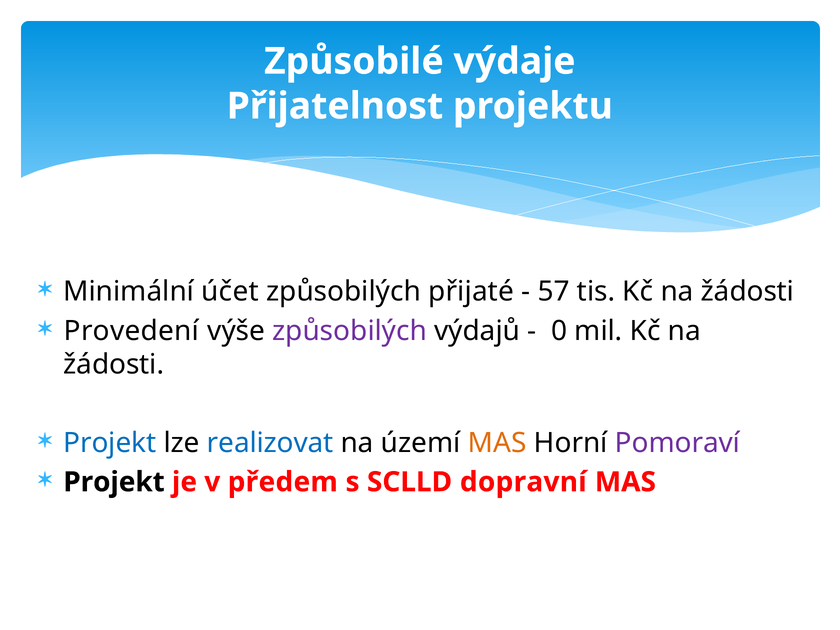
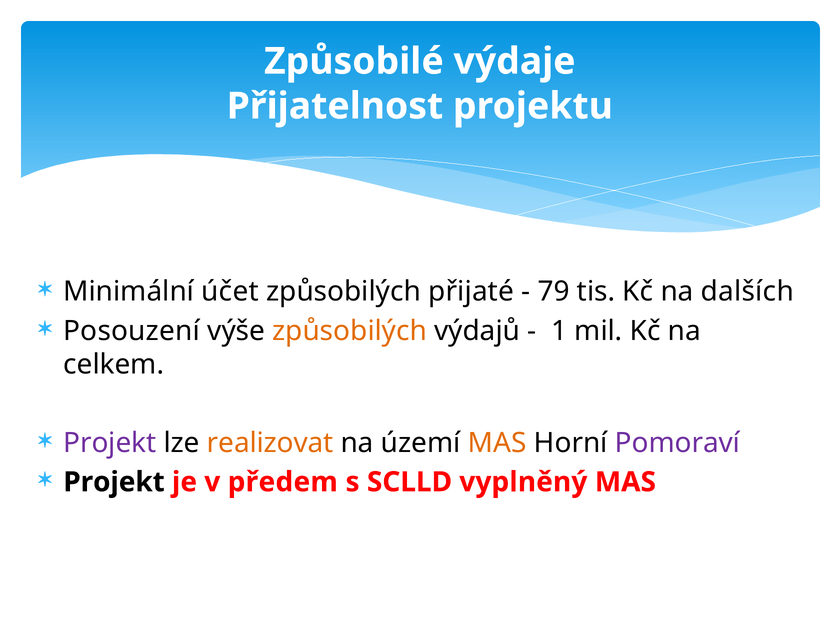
57: 57 -> 79
tis Kč na žádosti: žádosti -> dalších
Provedení: Provedení -> Posouzení
způsobilých at (350, 331) colour: purple -> orange
0: 0 -> 1
žádosti at (114, 364): žádosti -> celkem
Projekt at (110, 443) colour: blue -> purple
realizovat colour: blue -> orange
dopravní: dopravní -> vyplněný
